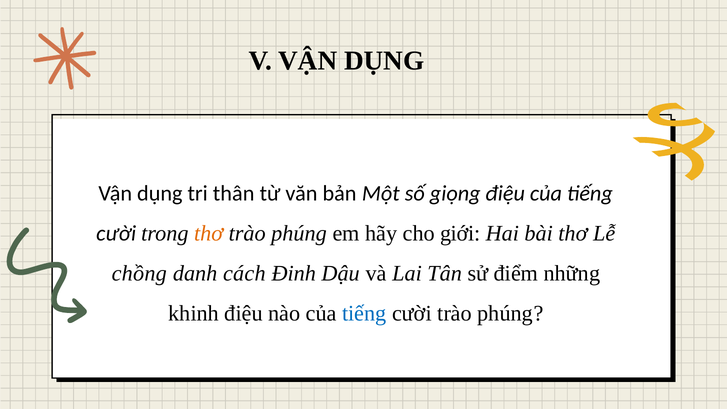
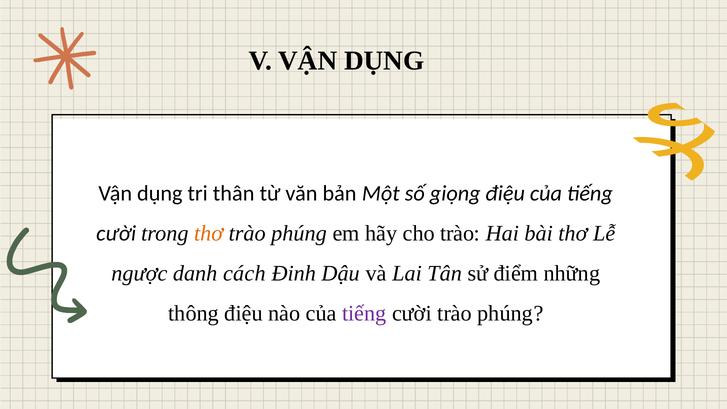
cho giới: giới -> trào
chồng: chồng -> ngược
khinh: khinh -> thông
tiếng at (364, 313) colour: blue -> purple
